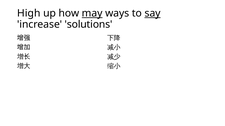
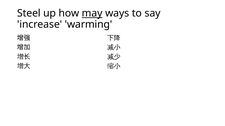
High: High -> Steel
say underline: present -> none
solutions: solutions -> warming
